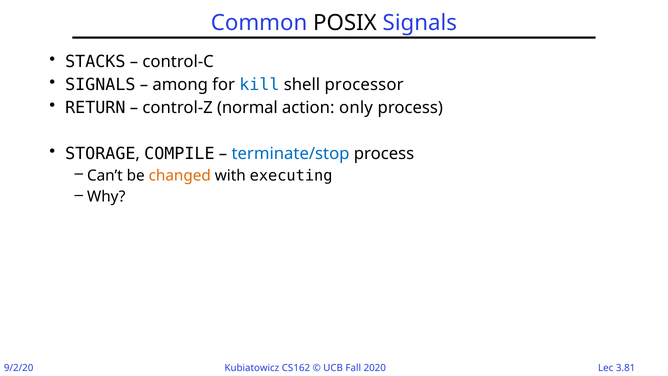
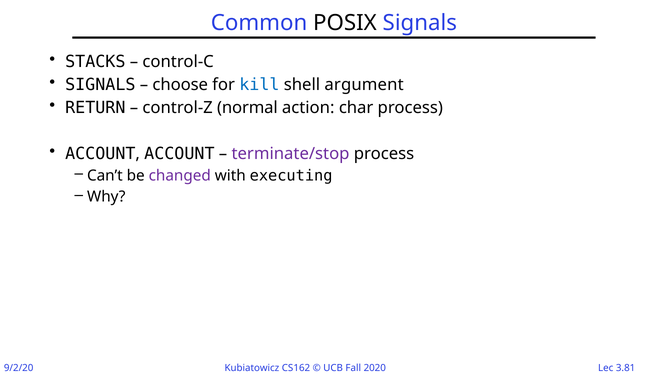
among: among -> choose
processor: processor -> argument
only: only -> char
STORAGE at (100, 154): STORAGE -> ACCOUNT
COMPILE at (179, 154): COMPILE -> ACCOUNT
terminate/stop colour: blue -> purple
changed colour: orange -> purple
